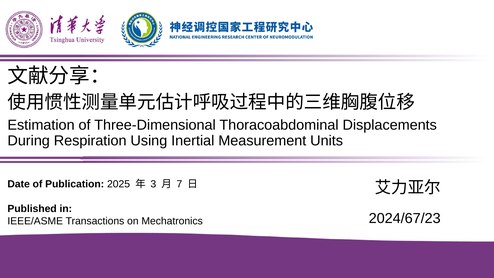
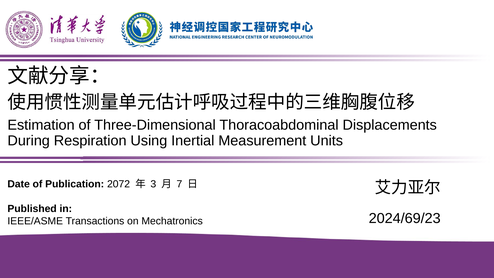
2025: 2025 -> 2072
2024/67/23: 2024/67/23 -> 2024/69/23
